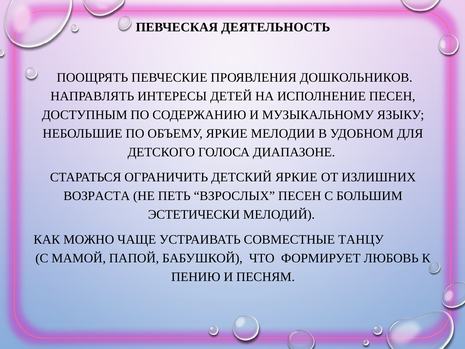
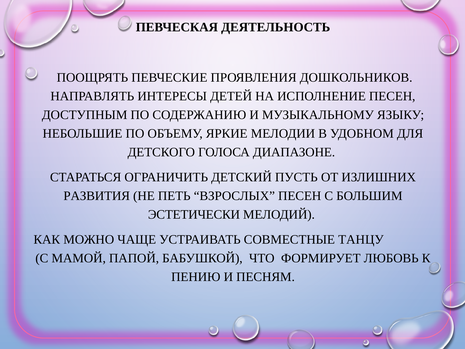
ДЕТСКИЙ ЯРКИЕ: ЯРКИЕ -> ПУСТЬ
ВОЗРАСТА: ВОЗРАСТА -> РАЗВИТИЯ
